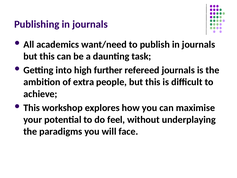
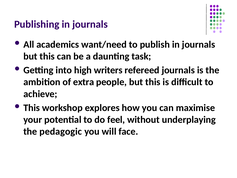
further: further -> writers
paradigms: paradigms -> pedagogic
